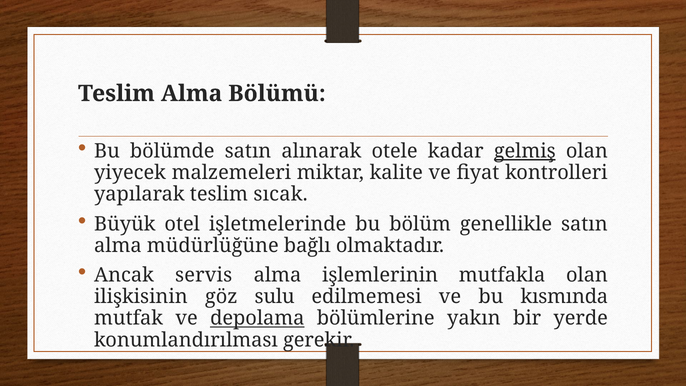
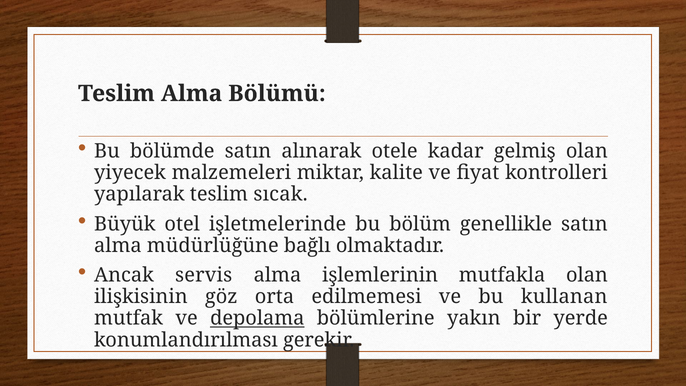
gelmiş underline: present -> none
sulu: sulu -> orta
kısmında: kısmında -> kullanan
